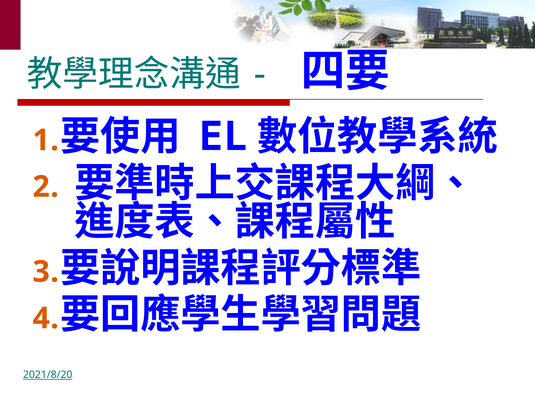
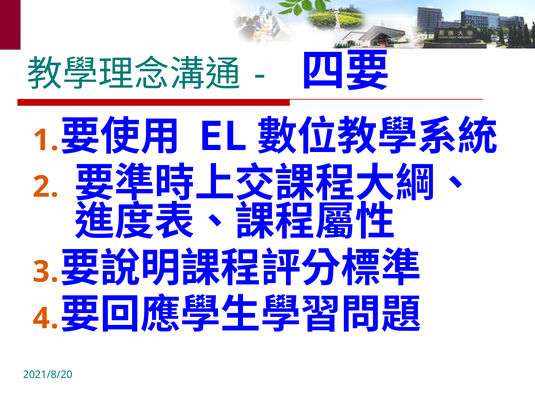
2021/8/20 underline: present -> none
